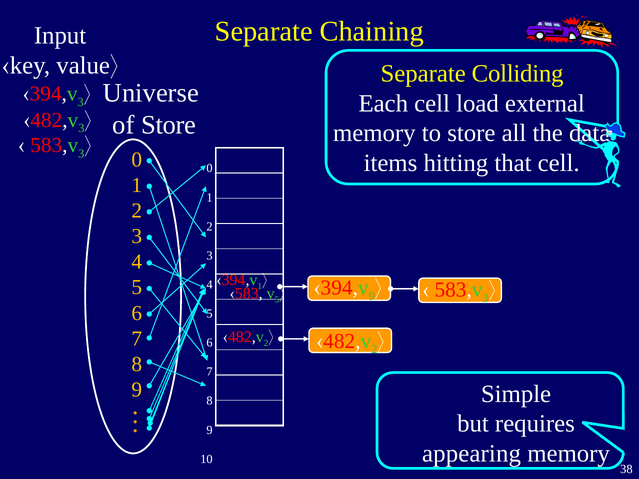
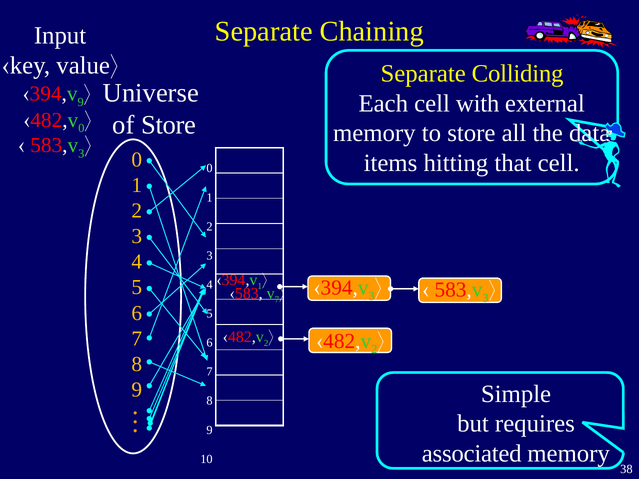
3 at (81, 102): 3 -> 9
load: load -> with
3 at (81, 128): 3 -> 0
9 at (372, 296): 9 -> 3
5 at (277, 300): 5 -> 7
appearing: appearing -> associated
